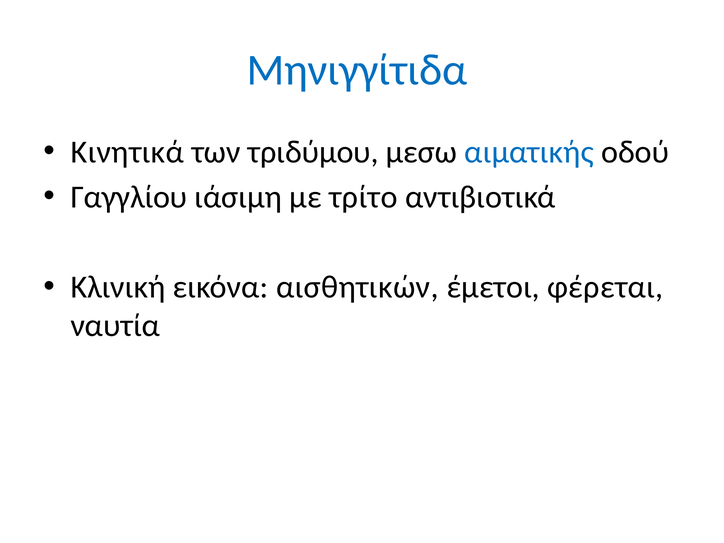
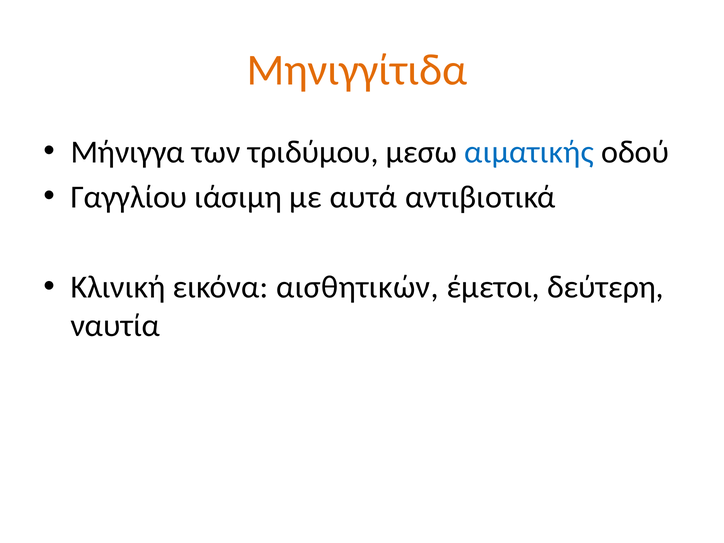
Μηνιγγίτιδα colour: blue -> orange
Κινητικά: Κινητικά -> Μήνιγγα
τρίτο: τρίτο -> αυτά
φέρεται: φέρεται -> δεύτερη
